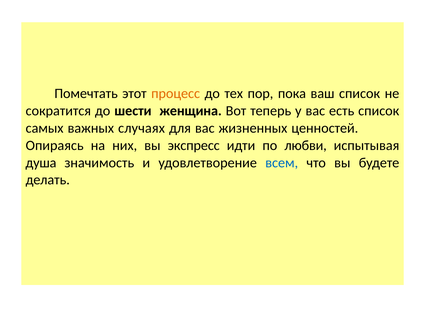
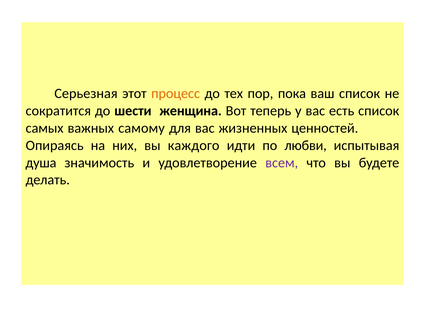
Помечтать: Помечтать -> Серьезная
случаях: случаях -> самому
экспресс: экспресс -> каждого
всем colour: blue -> purple
